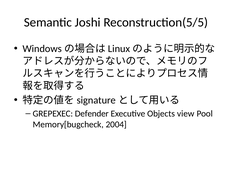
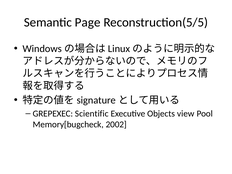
Joshi: Joshi -> Page
Defender: Defender -> Scientific
2004: 2004 -> 2002
